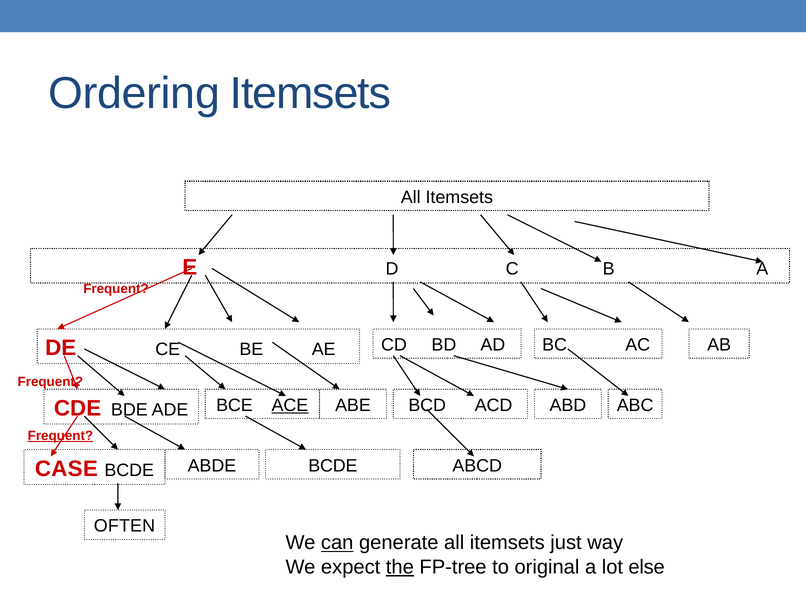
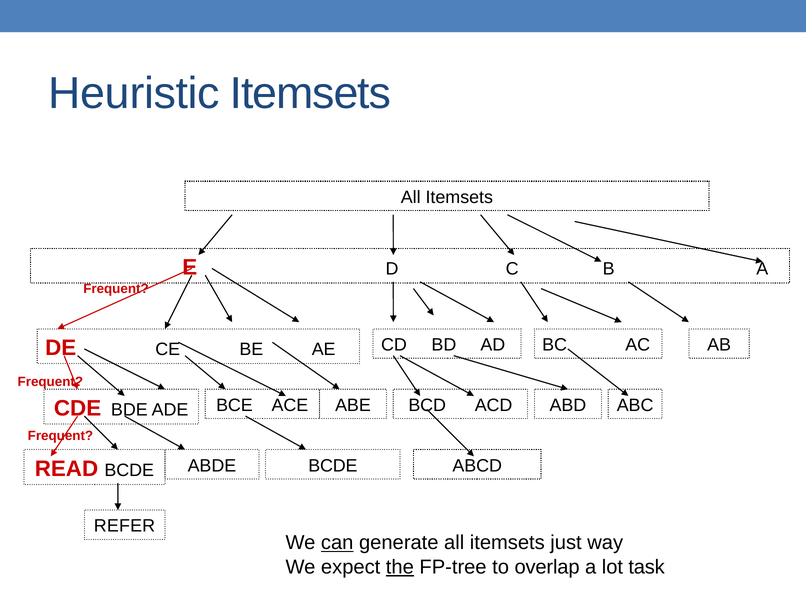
Ordering: Ordering -> Heuristic
ACE underline: present -> none
Frequent at (60, 436) underline: present -> none
CASE: CASE -> READ
OFTEN: OFTEN -> REFER
original: original -> overlap
else: else -> task
